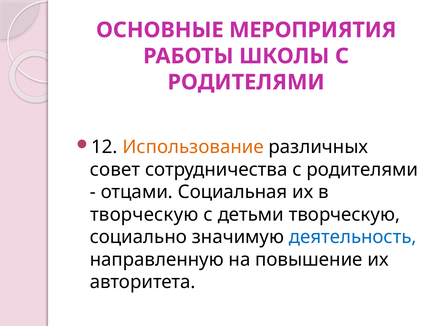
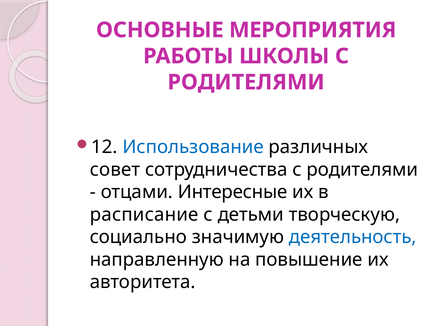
Использование colour: orange -> blue
Социальная: Социальная -> Интересные
творческую at (144, 214): творческую -> расписание
